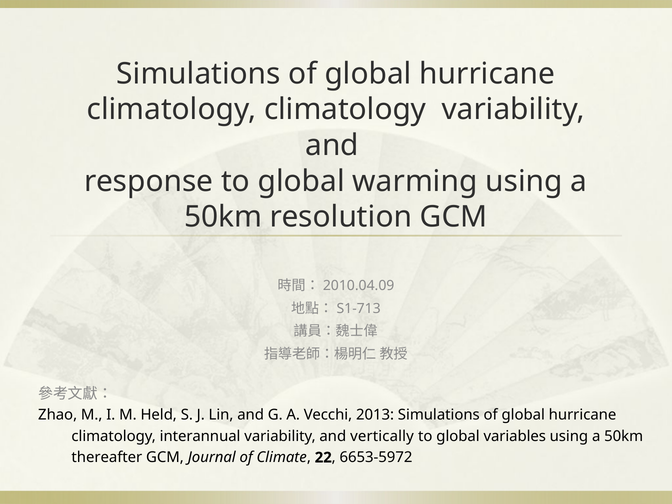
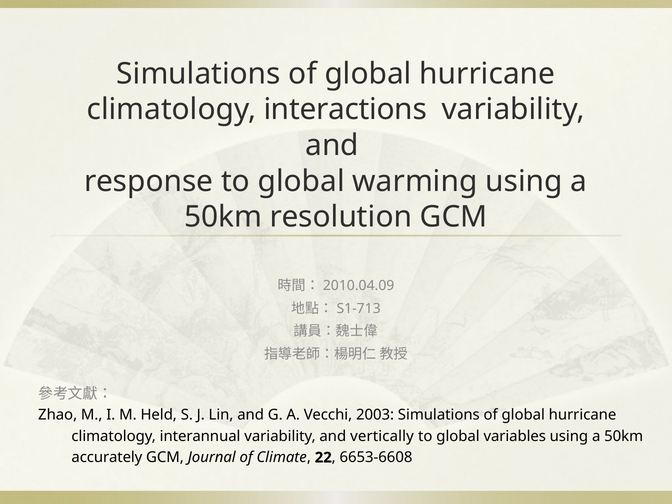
climatology climatology: climatology -> interactions
2013: 2013 -> 2003
thereafter: thereafter -> accurately
6653-5972: 6653-5972 -> 6653-6608
